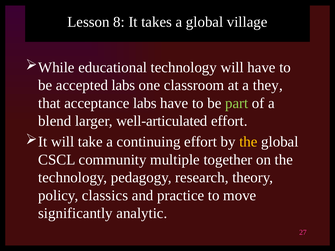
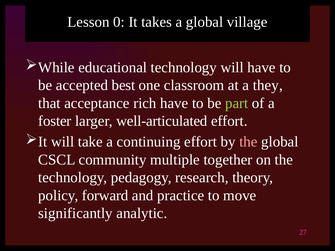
8: 8 -> 0
accepted labs: labs -> best
acceptance labs: labs -> rich
blend: blend -> foster
the at (248, 142) colour: yellow -> pink
classics: classics -> forward
